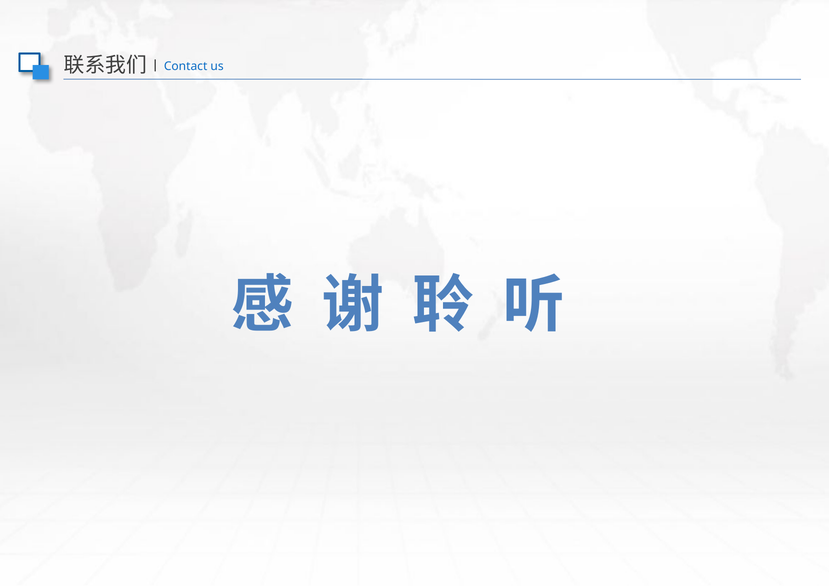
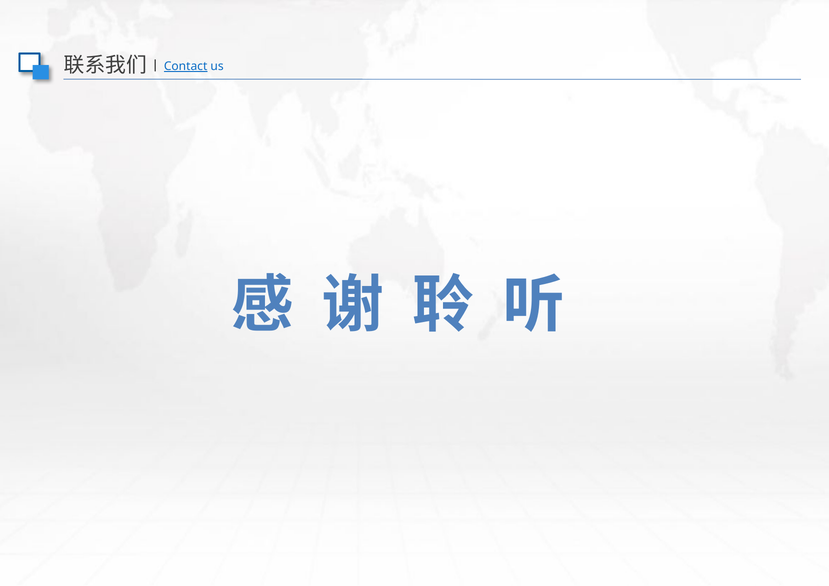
Contact underline: none -> present
